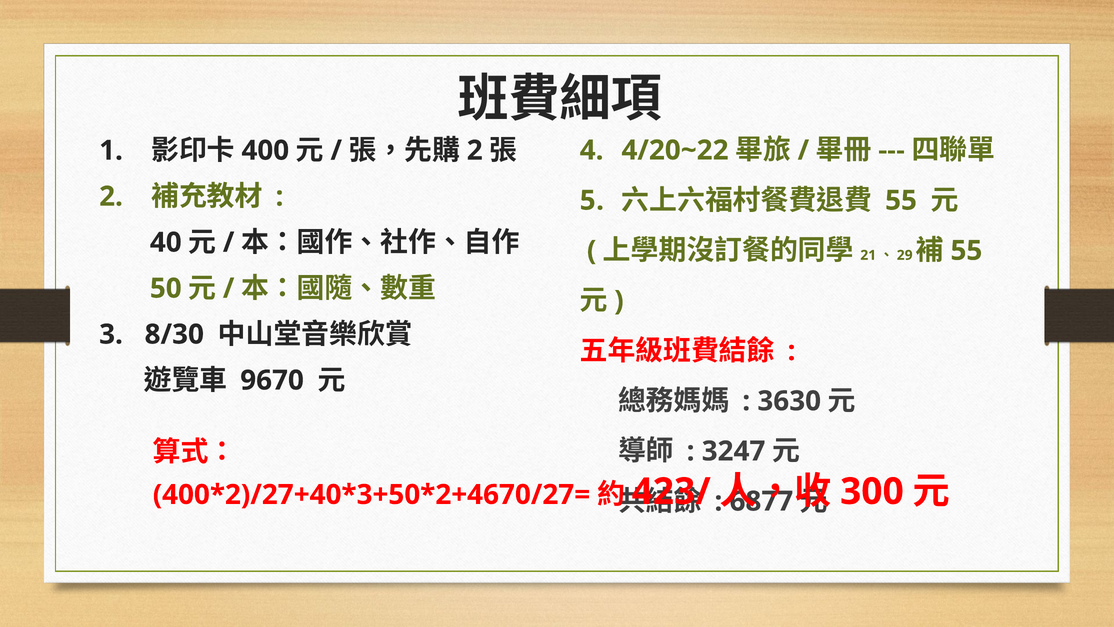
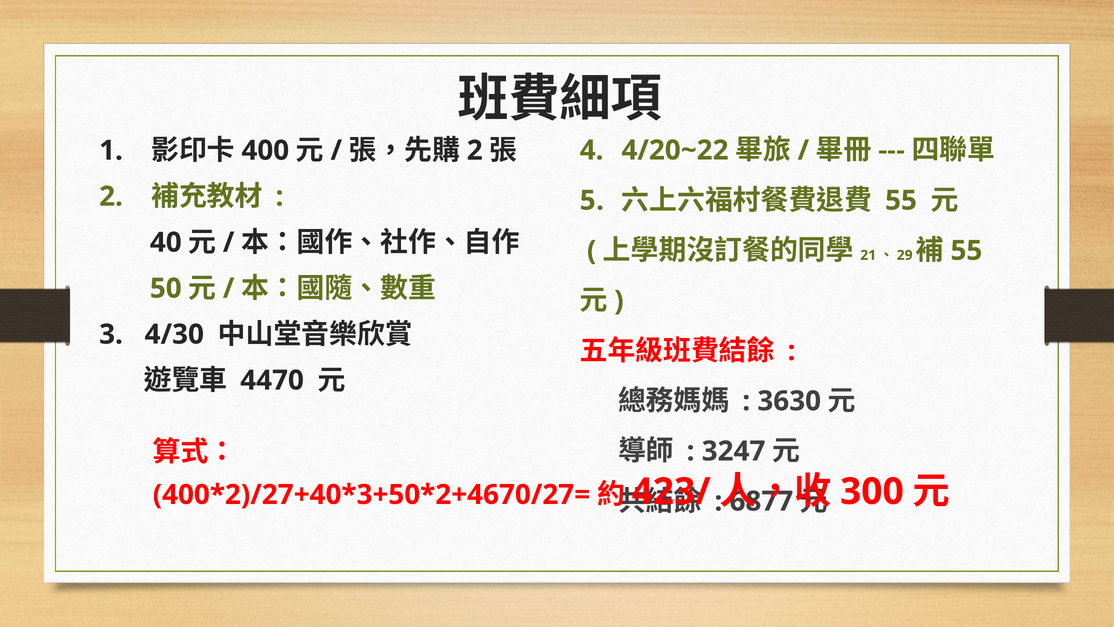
8/30: 8/30 -> 4/30
9670: 9670 -> 4470
